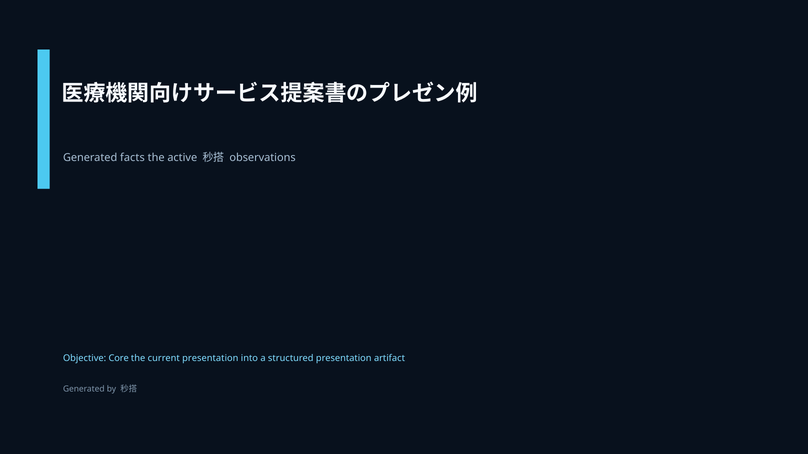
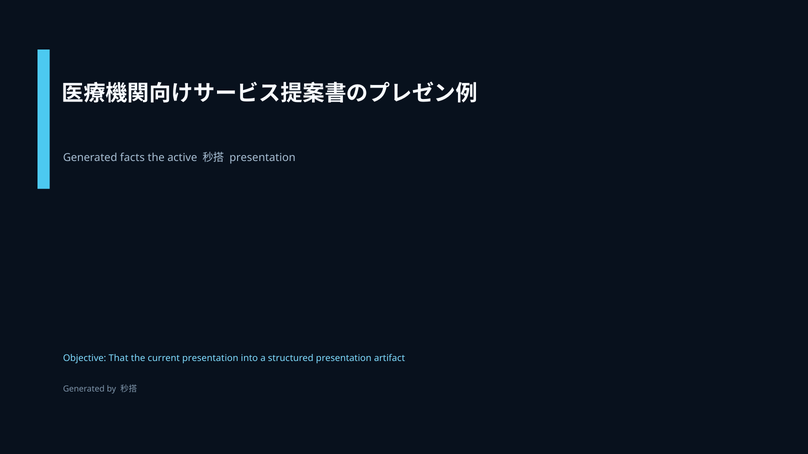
observations at (263, 158): observations -> presentation
Core: Core -> That
